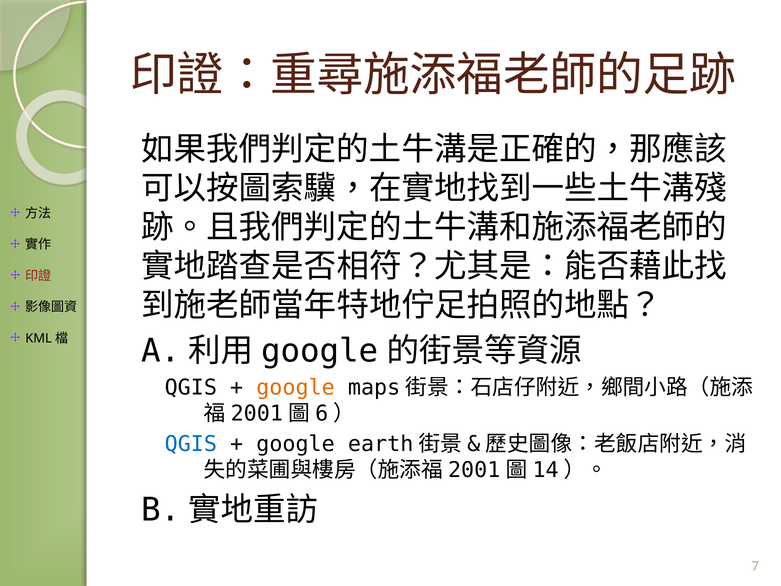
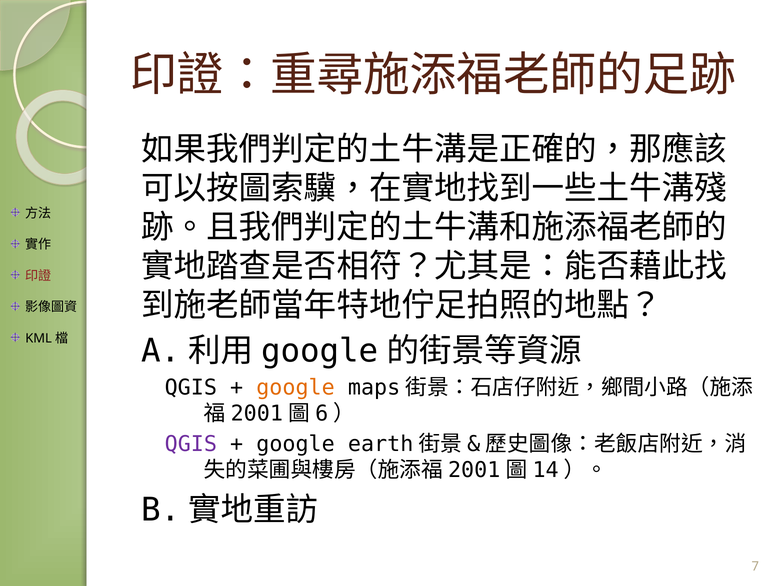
QGIS at (191, 444) colour: blue -> purple
